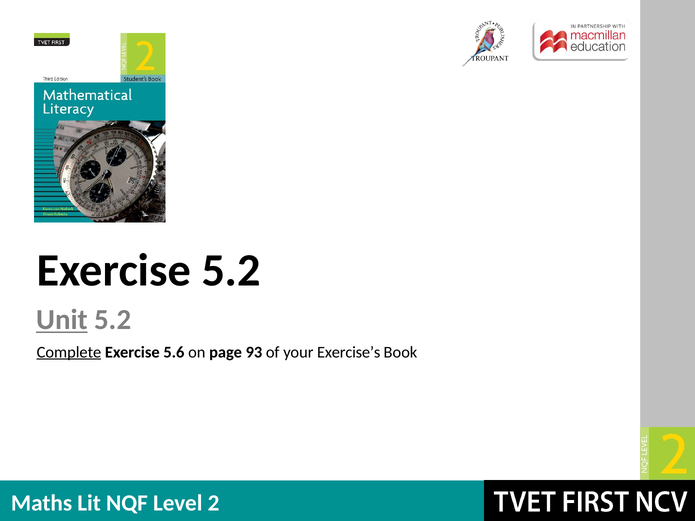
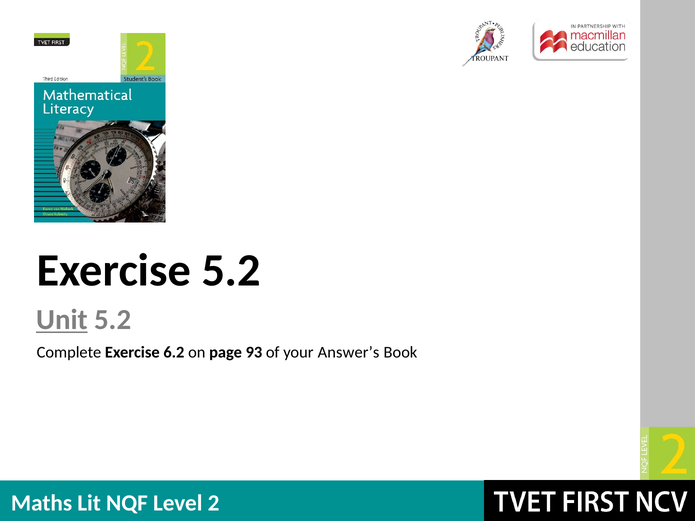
Complete underline: present -> none
5.6: 5.6 -> 6.2
Exercise’s: Exercise’s -> Answer’s
